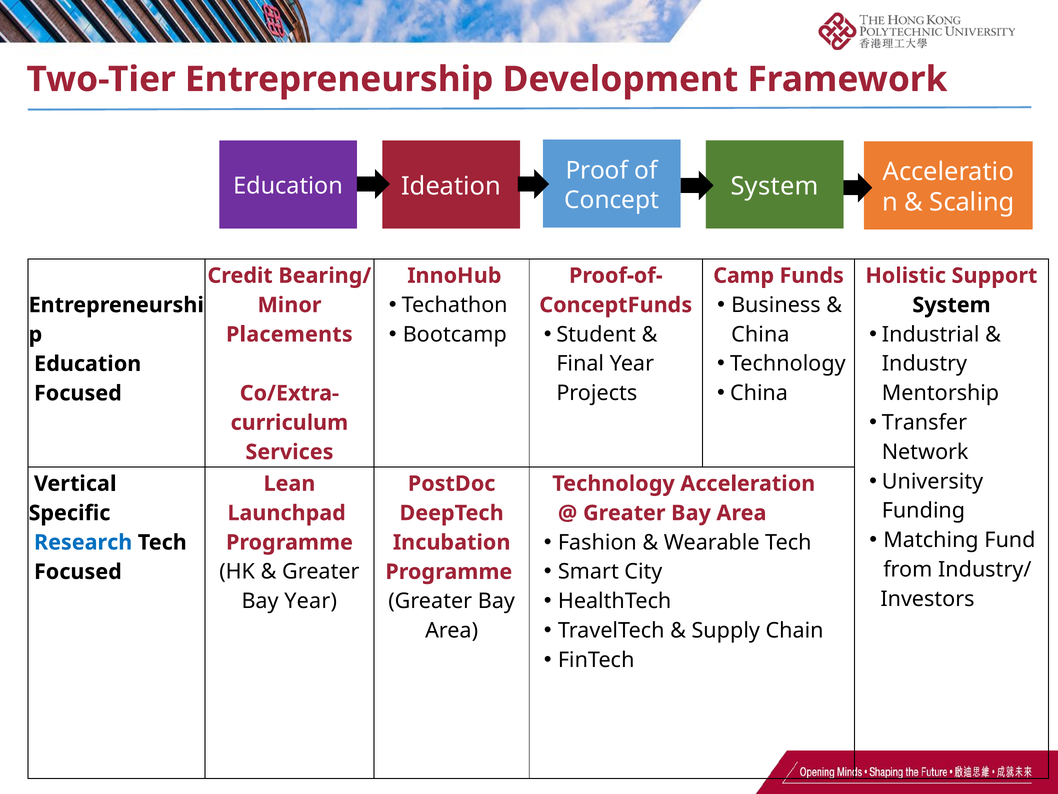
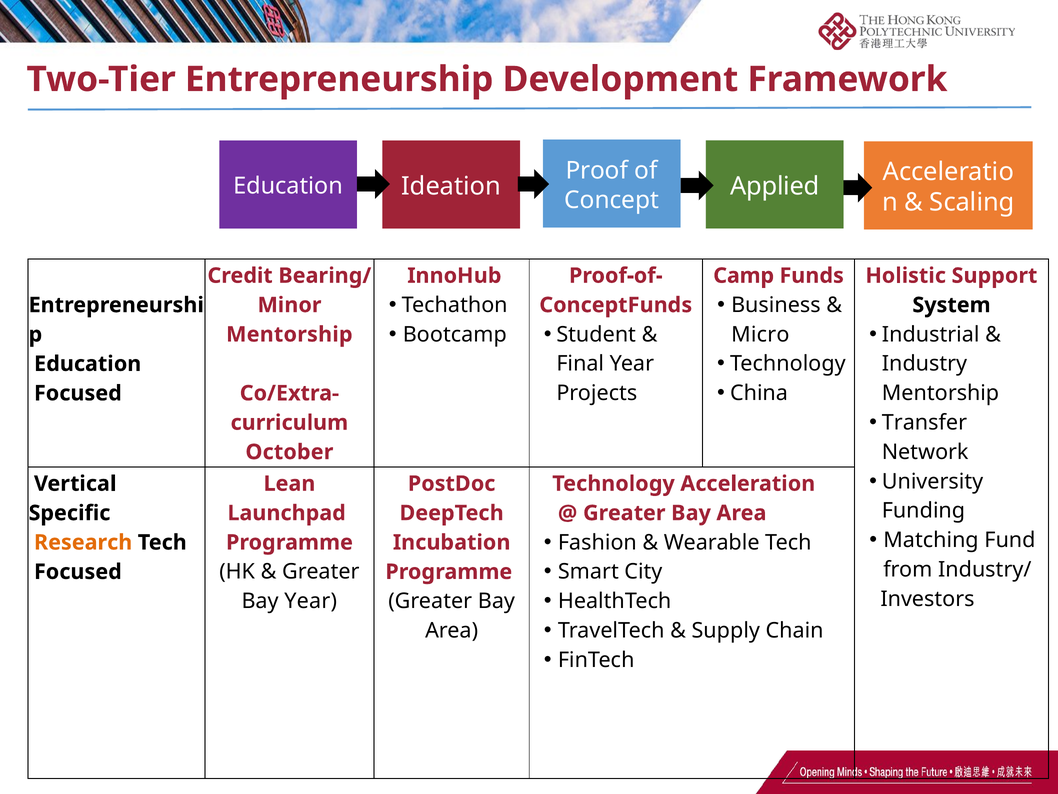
System at (775, 186): System -> Applied
China at (760, 334): China -> Micro
Placements at (289, 334): Placements -> Mentorship
Services: Services -> October
Research colour: blue -> orange
